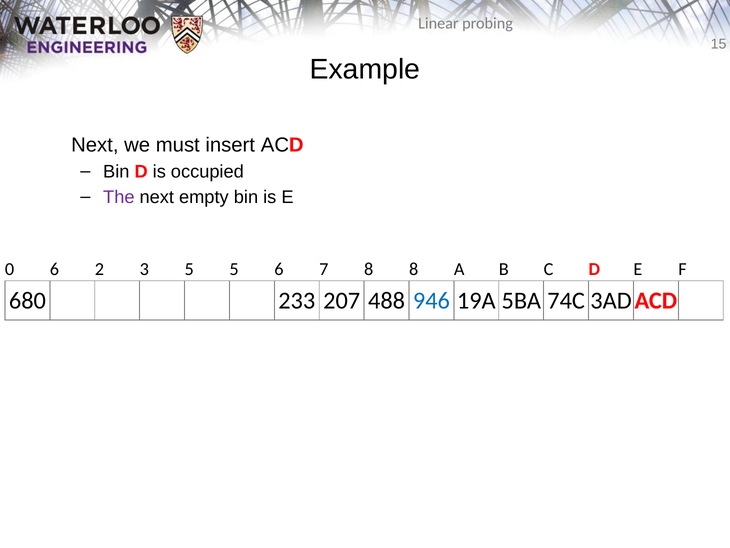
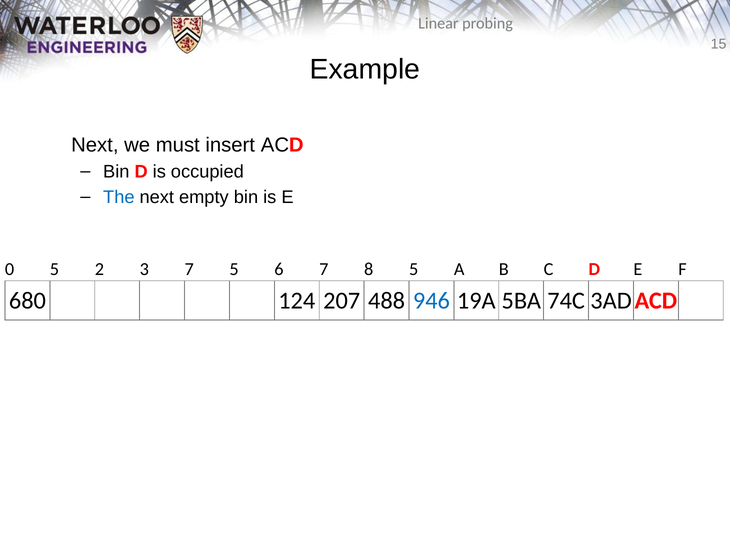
The colour: purple -> blue
0 6: 6 -> 5
3 5: 5 -> 7
8 8: 8 -> 5
233: 233 -> 124
